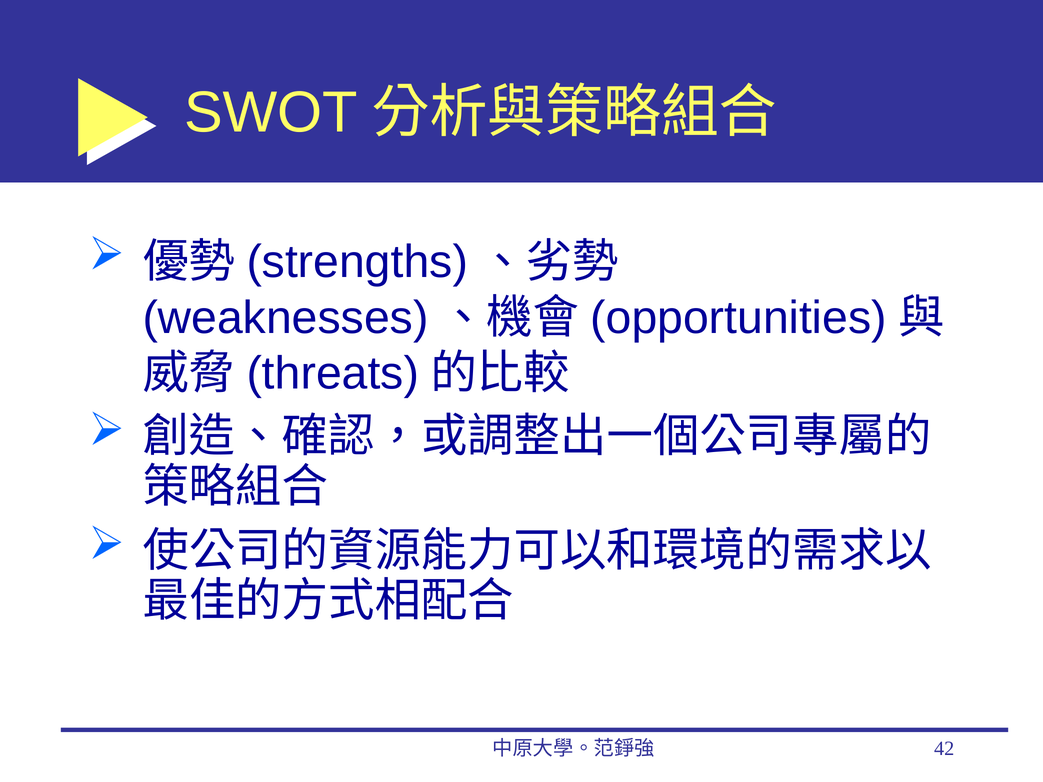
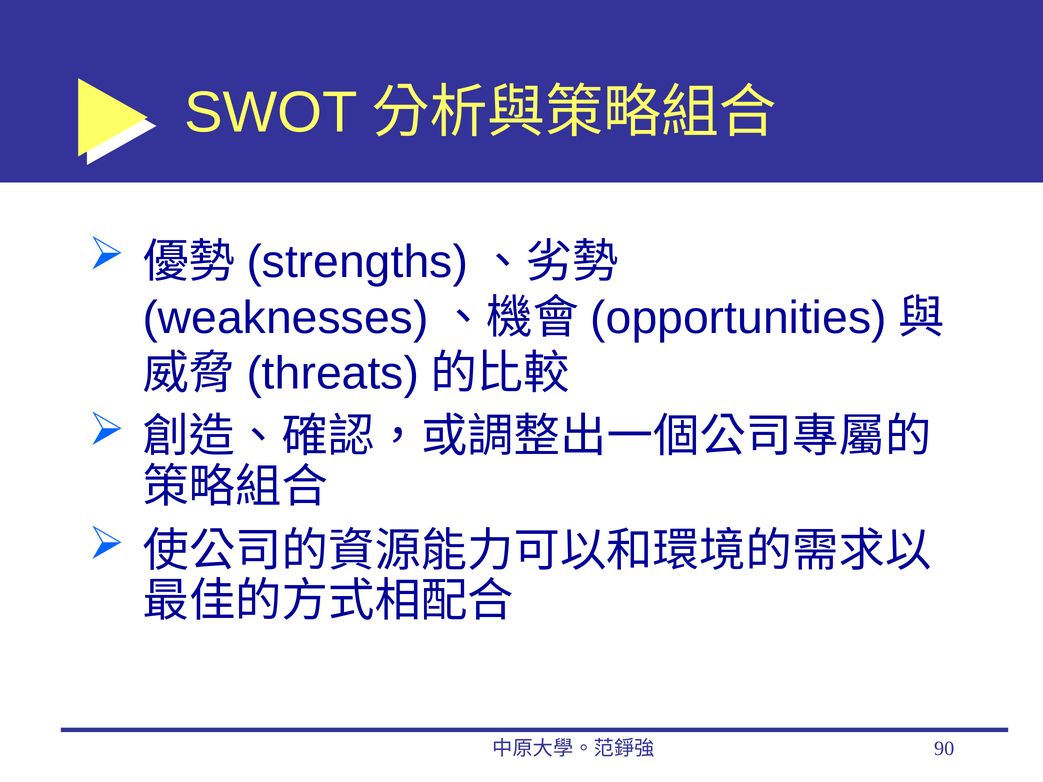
42: 42 -> 90
